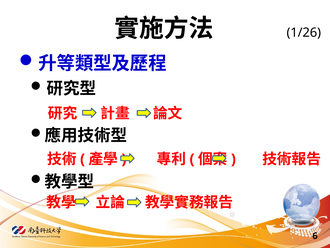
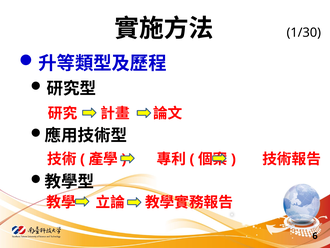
1/26: 1/26 -> 1/30
